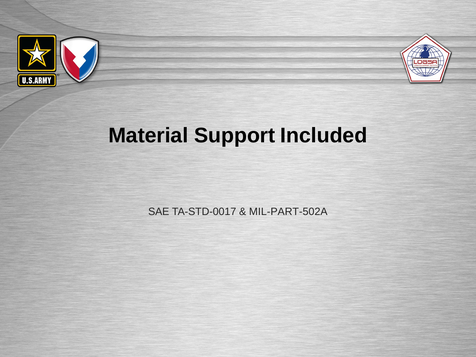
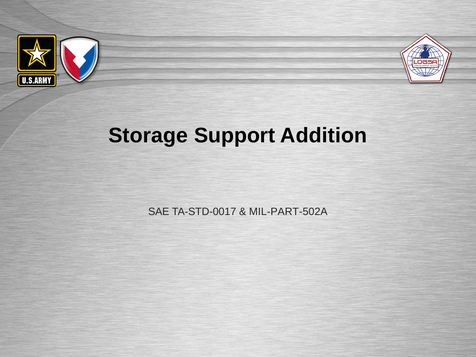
Material: Material -> Storage
Included: Included -> Addition
